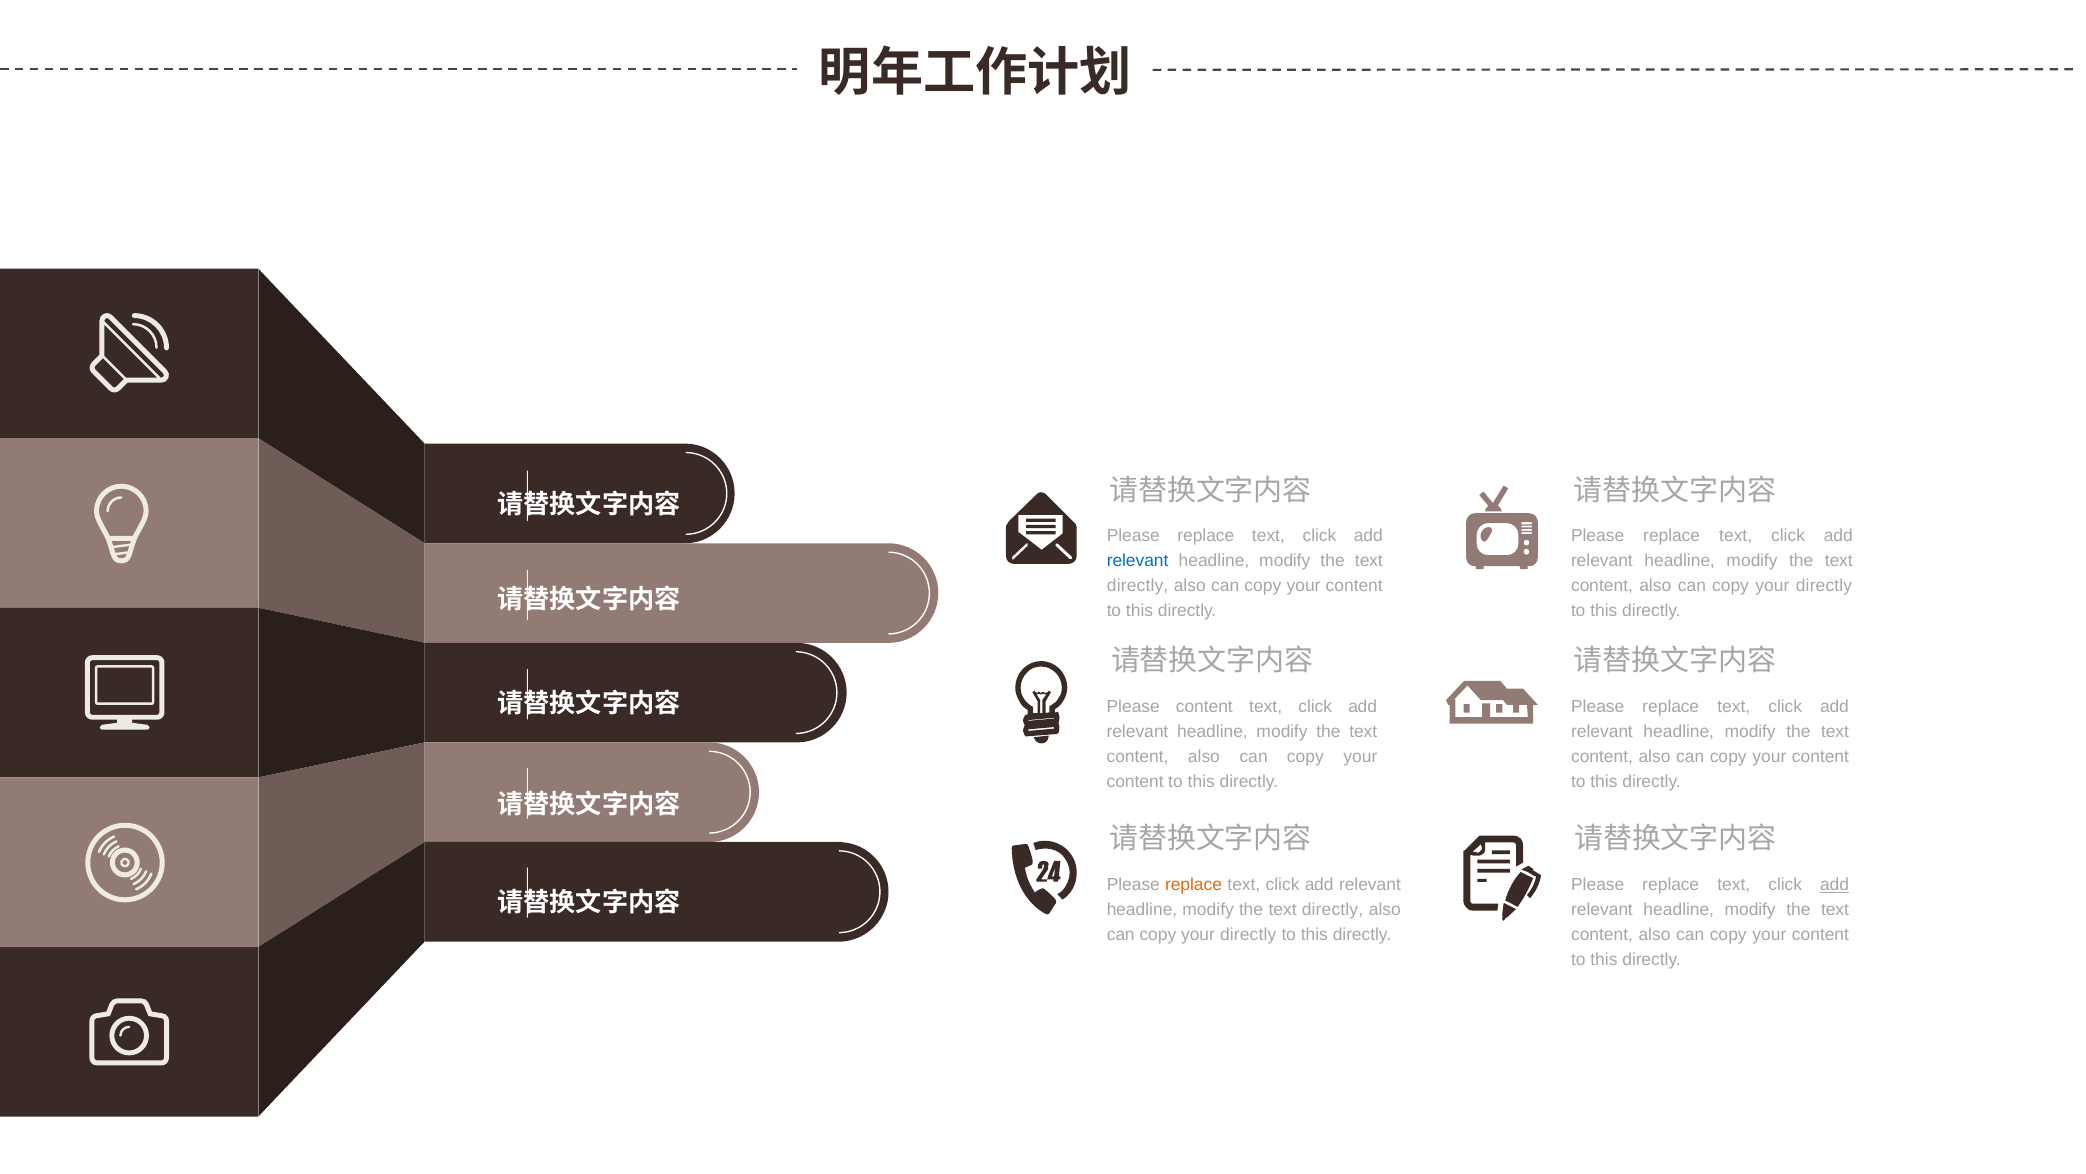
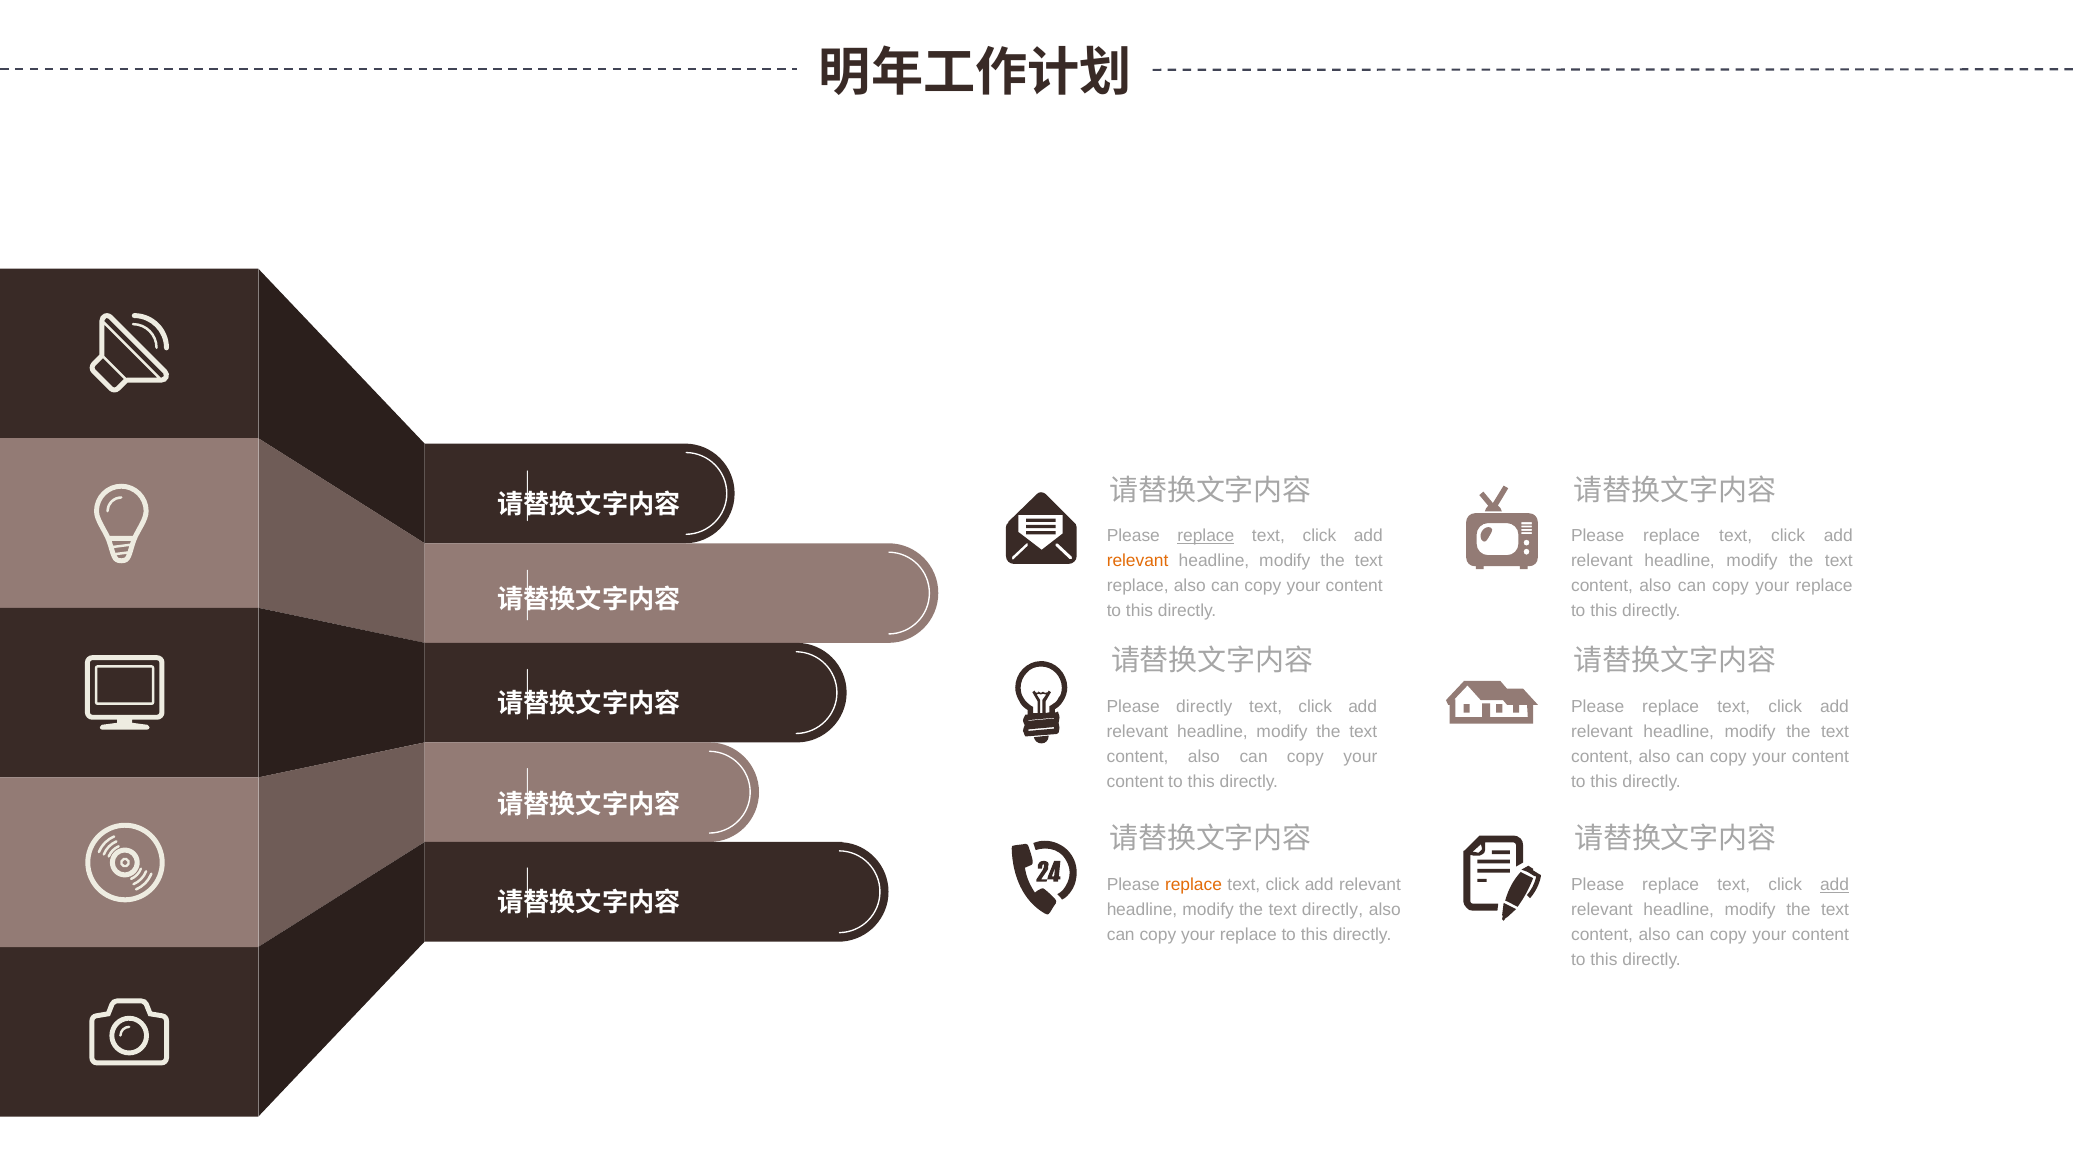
replace at (1206, 536) underline: none -> present
relevant at (1138, 561) colour: blue -> orange
directly at (1138, 586): directly -> replace
directly at (1824, 586): directly -> replace
Please content: content -> directly
directly at (1248, 935): directly -> replace
